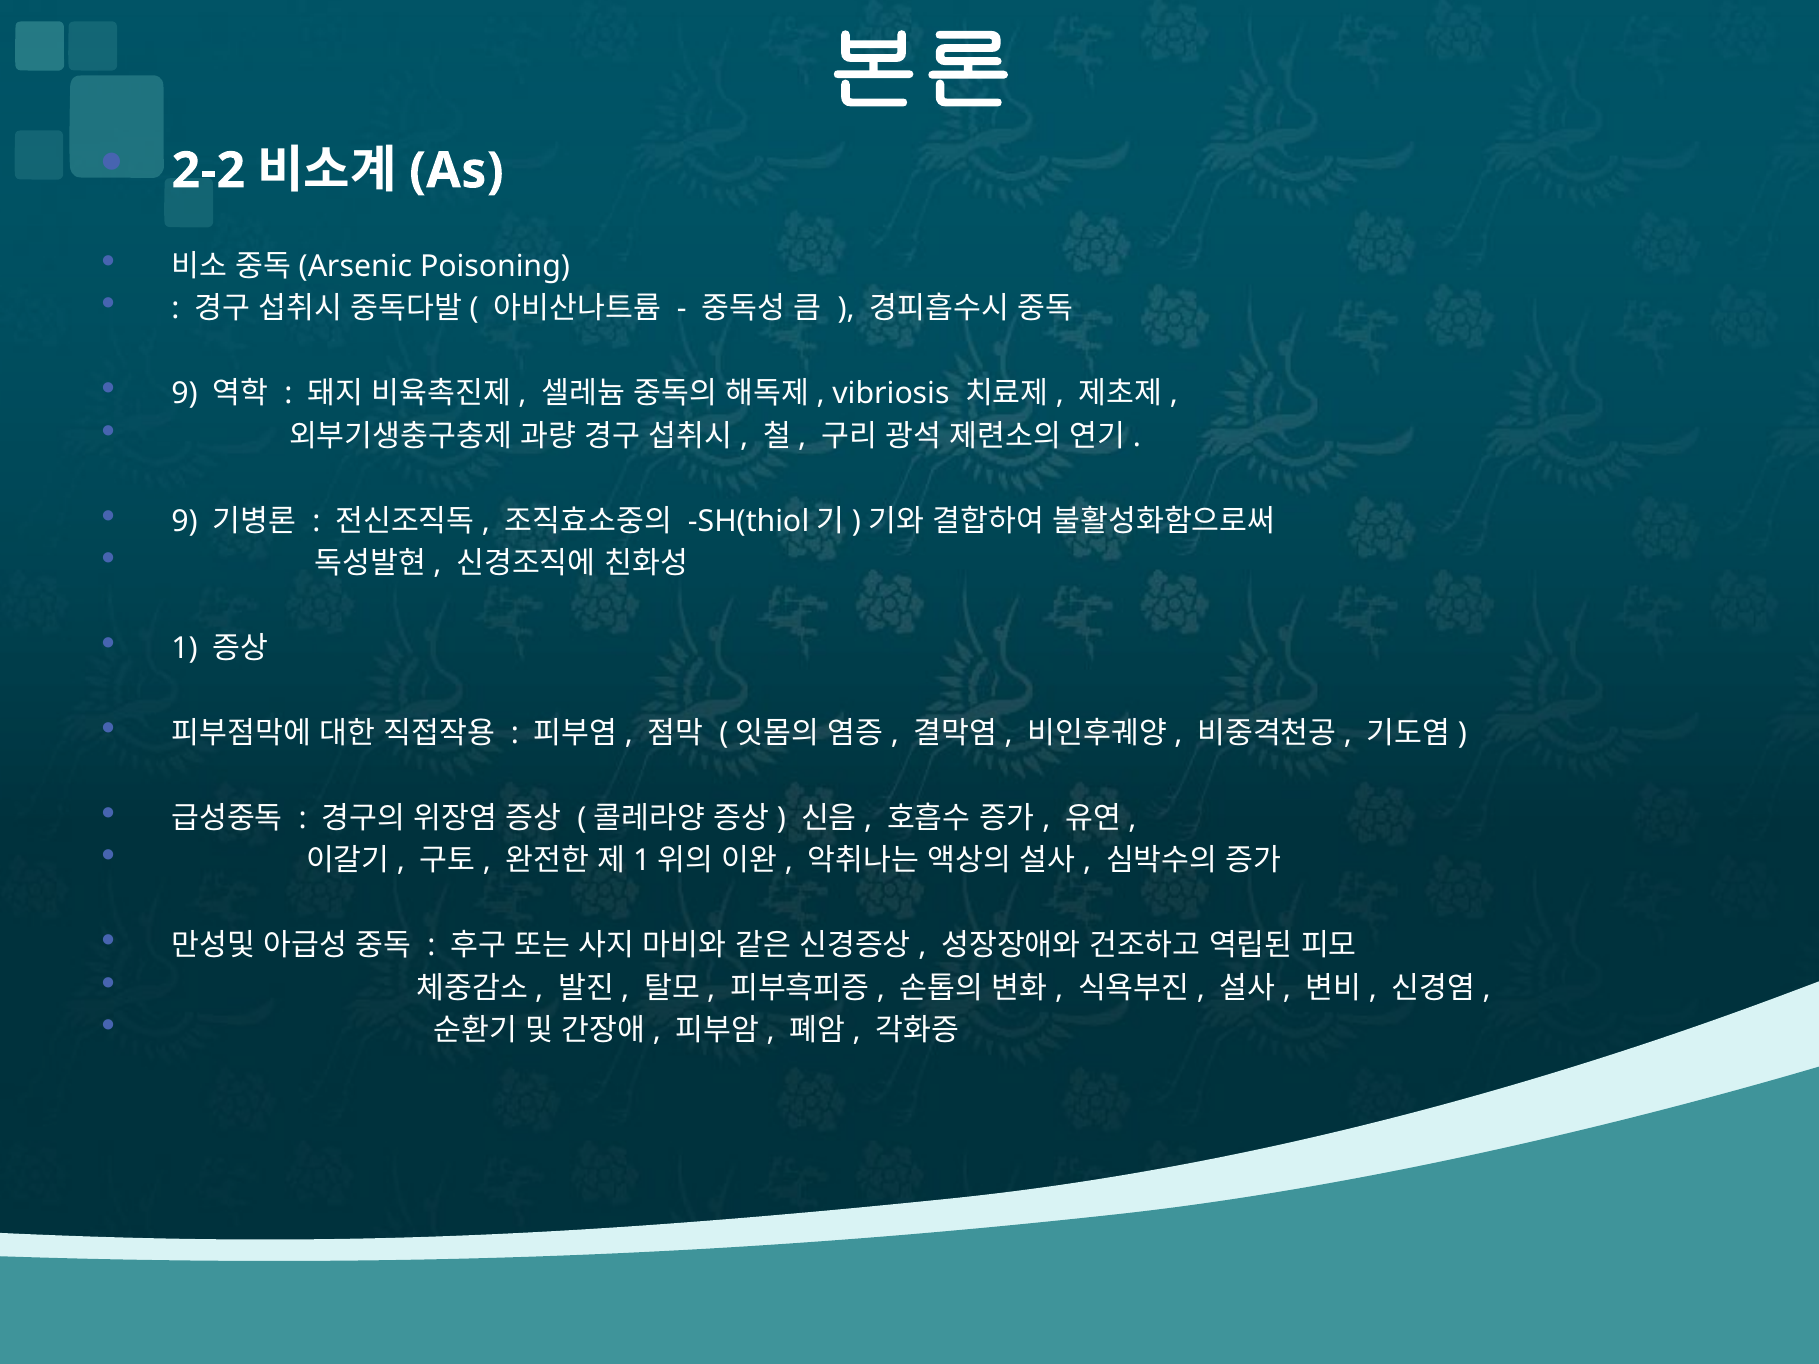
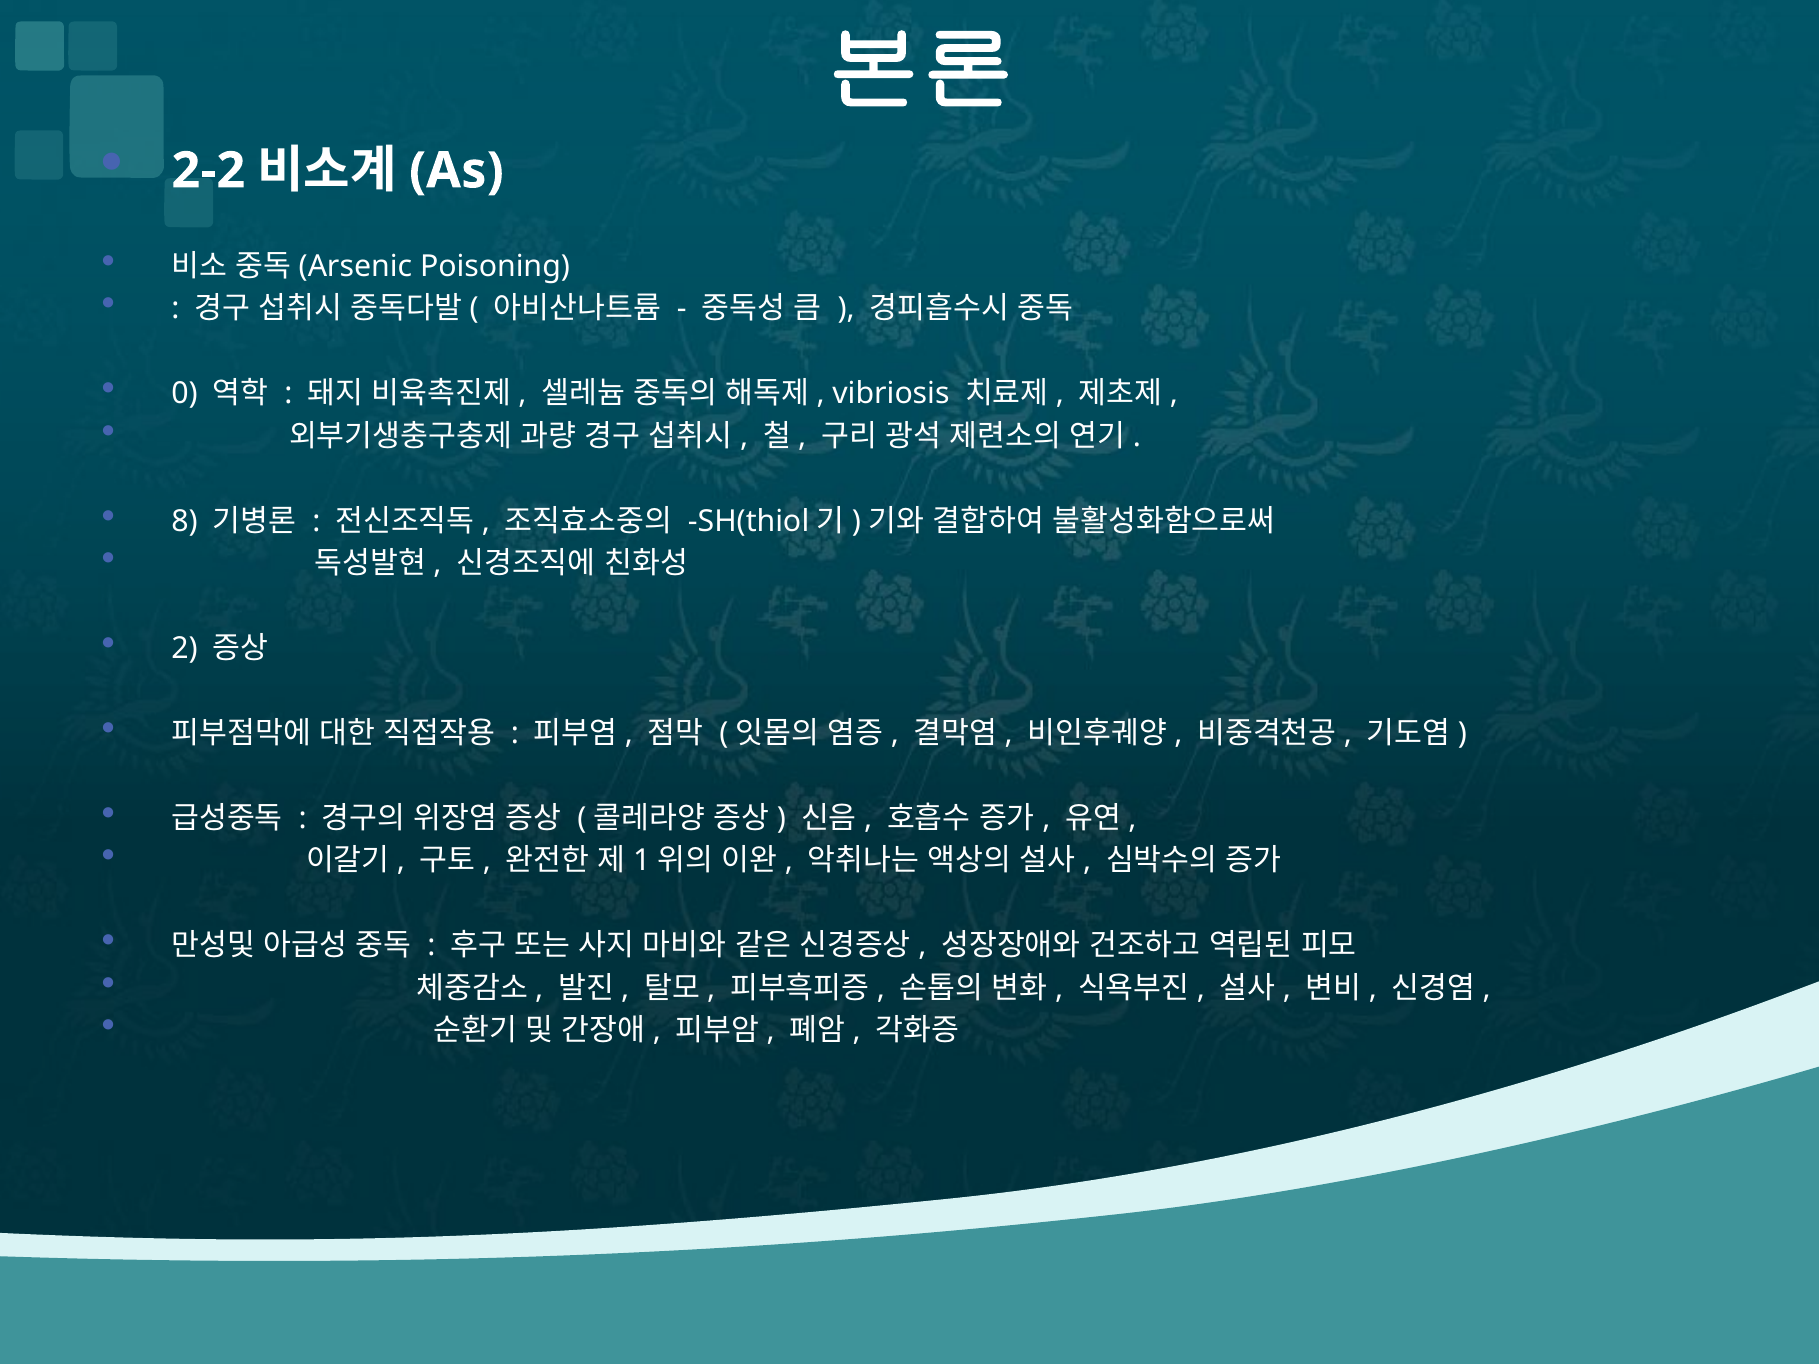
9 at (185, 394): 9 -> 0
9 at (185, 521): 9 -> 8
1: 1 -> 2
